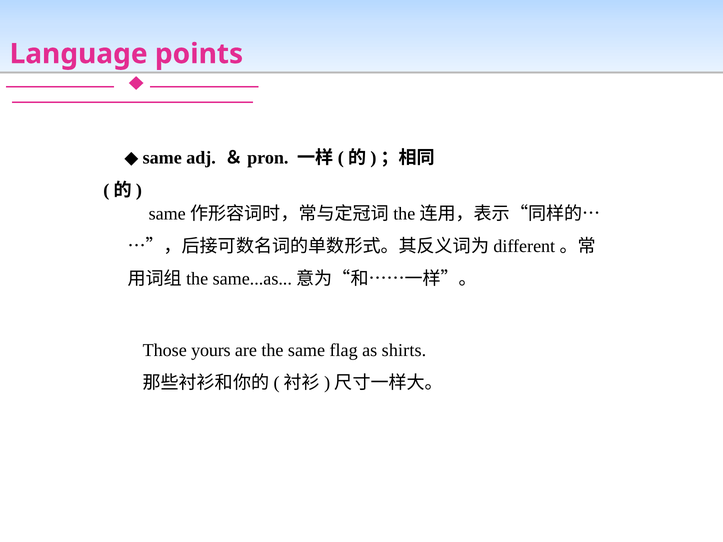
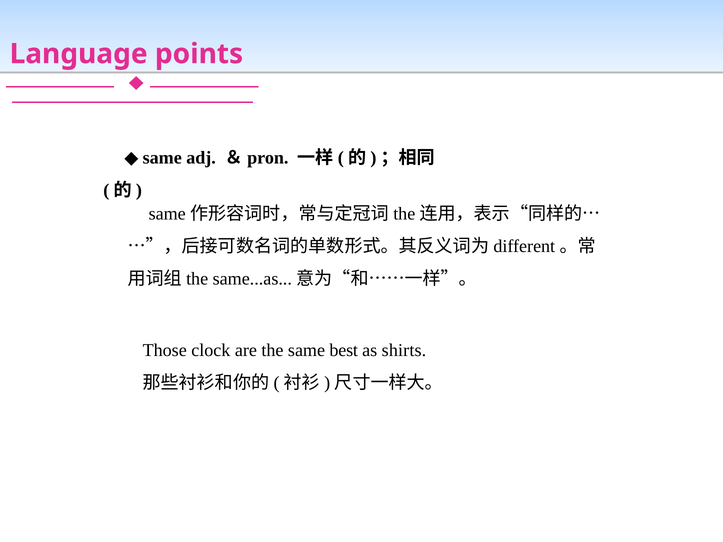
yours: yours -> clock
flag: flag -> best
